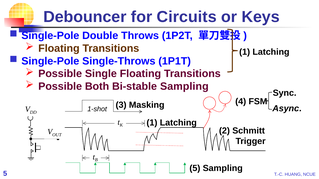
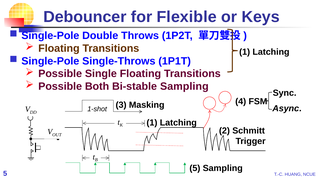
Circuits: Circuits -> Flexible
